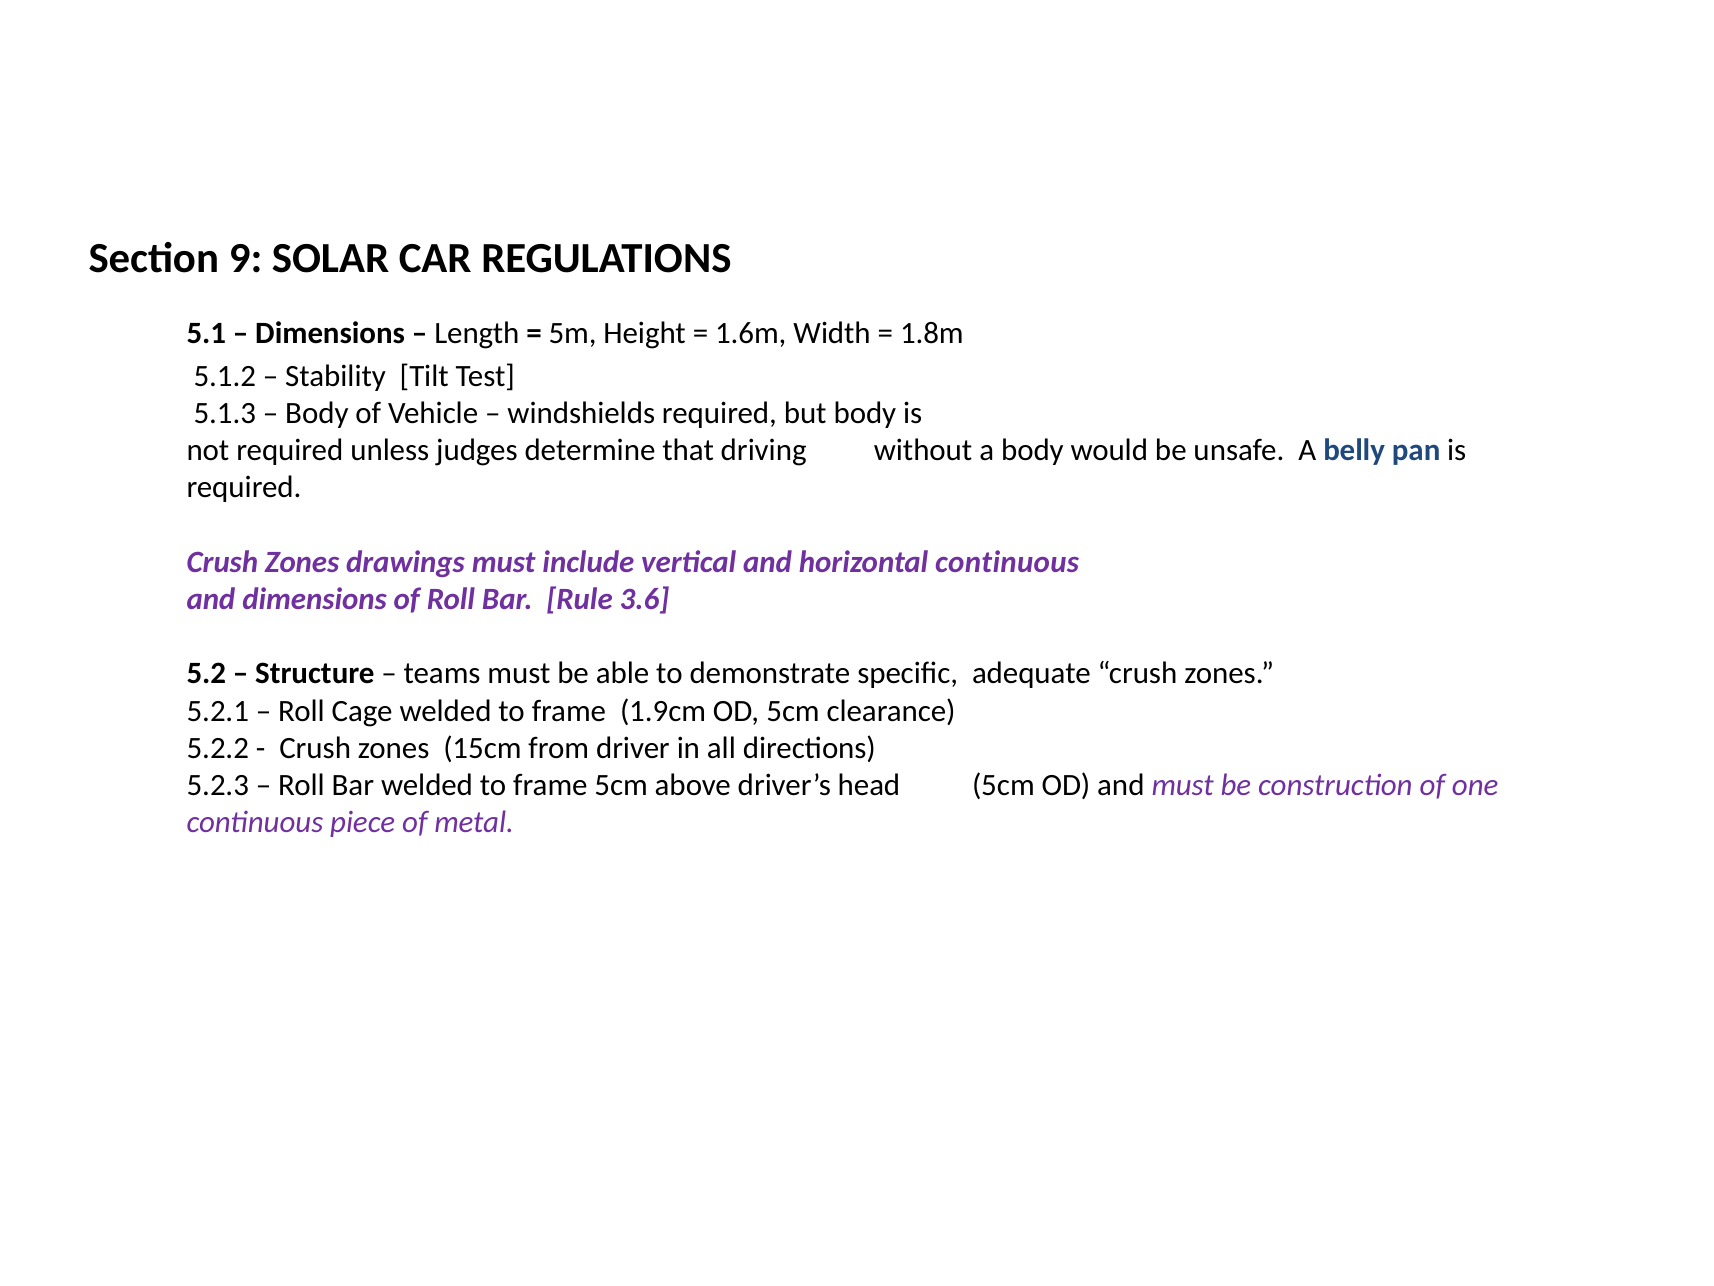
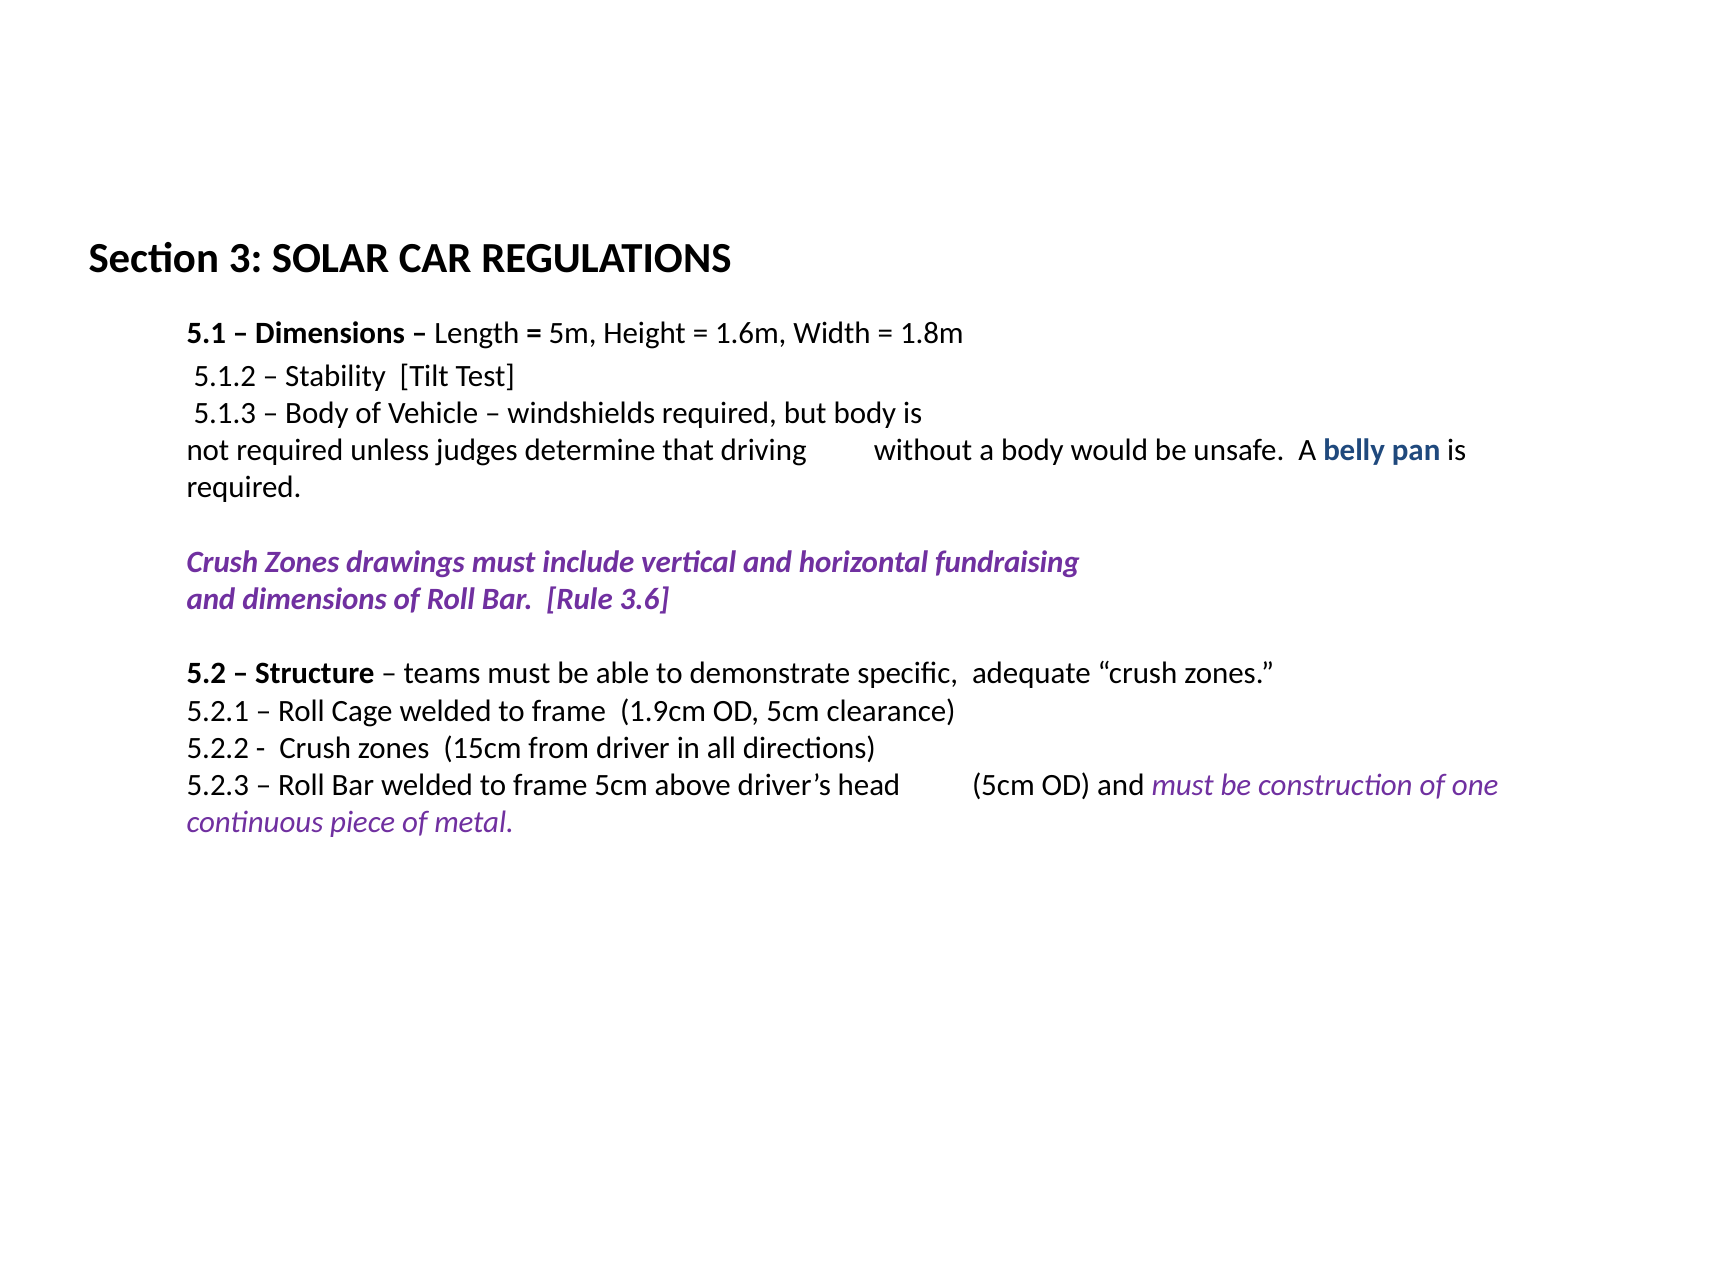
9: 9 -> 3
horizontal continuous: continuous -> fundraising
